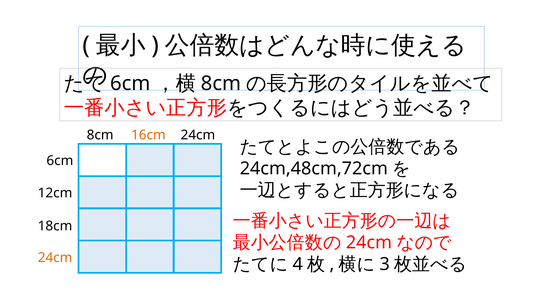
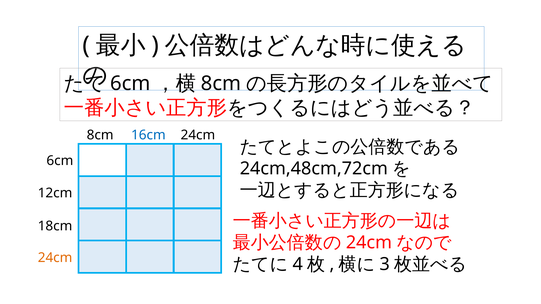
16cm colour: orange -> blue
